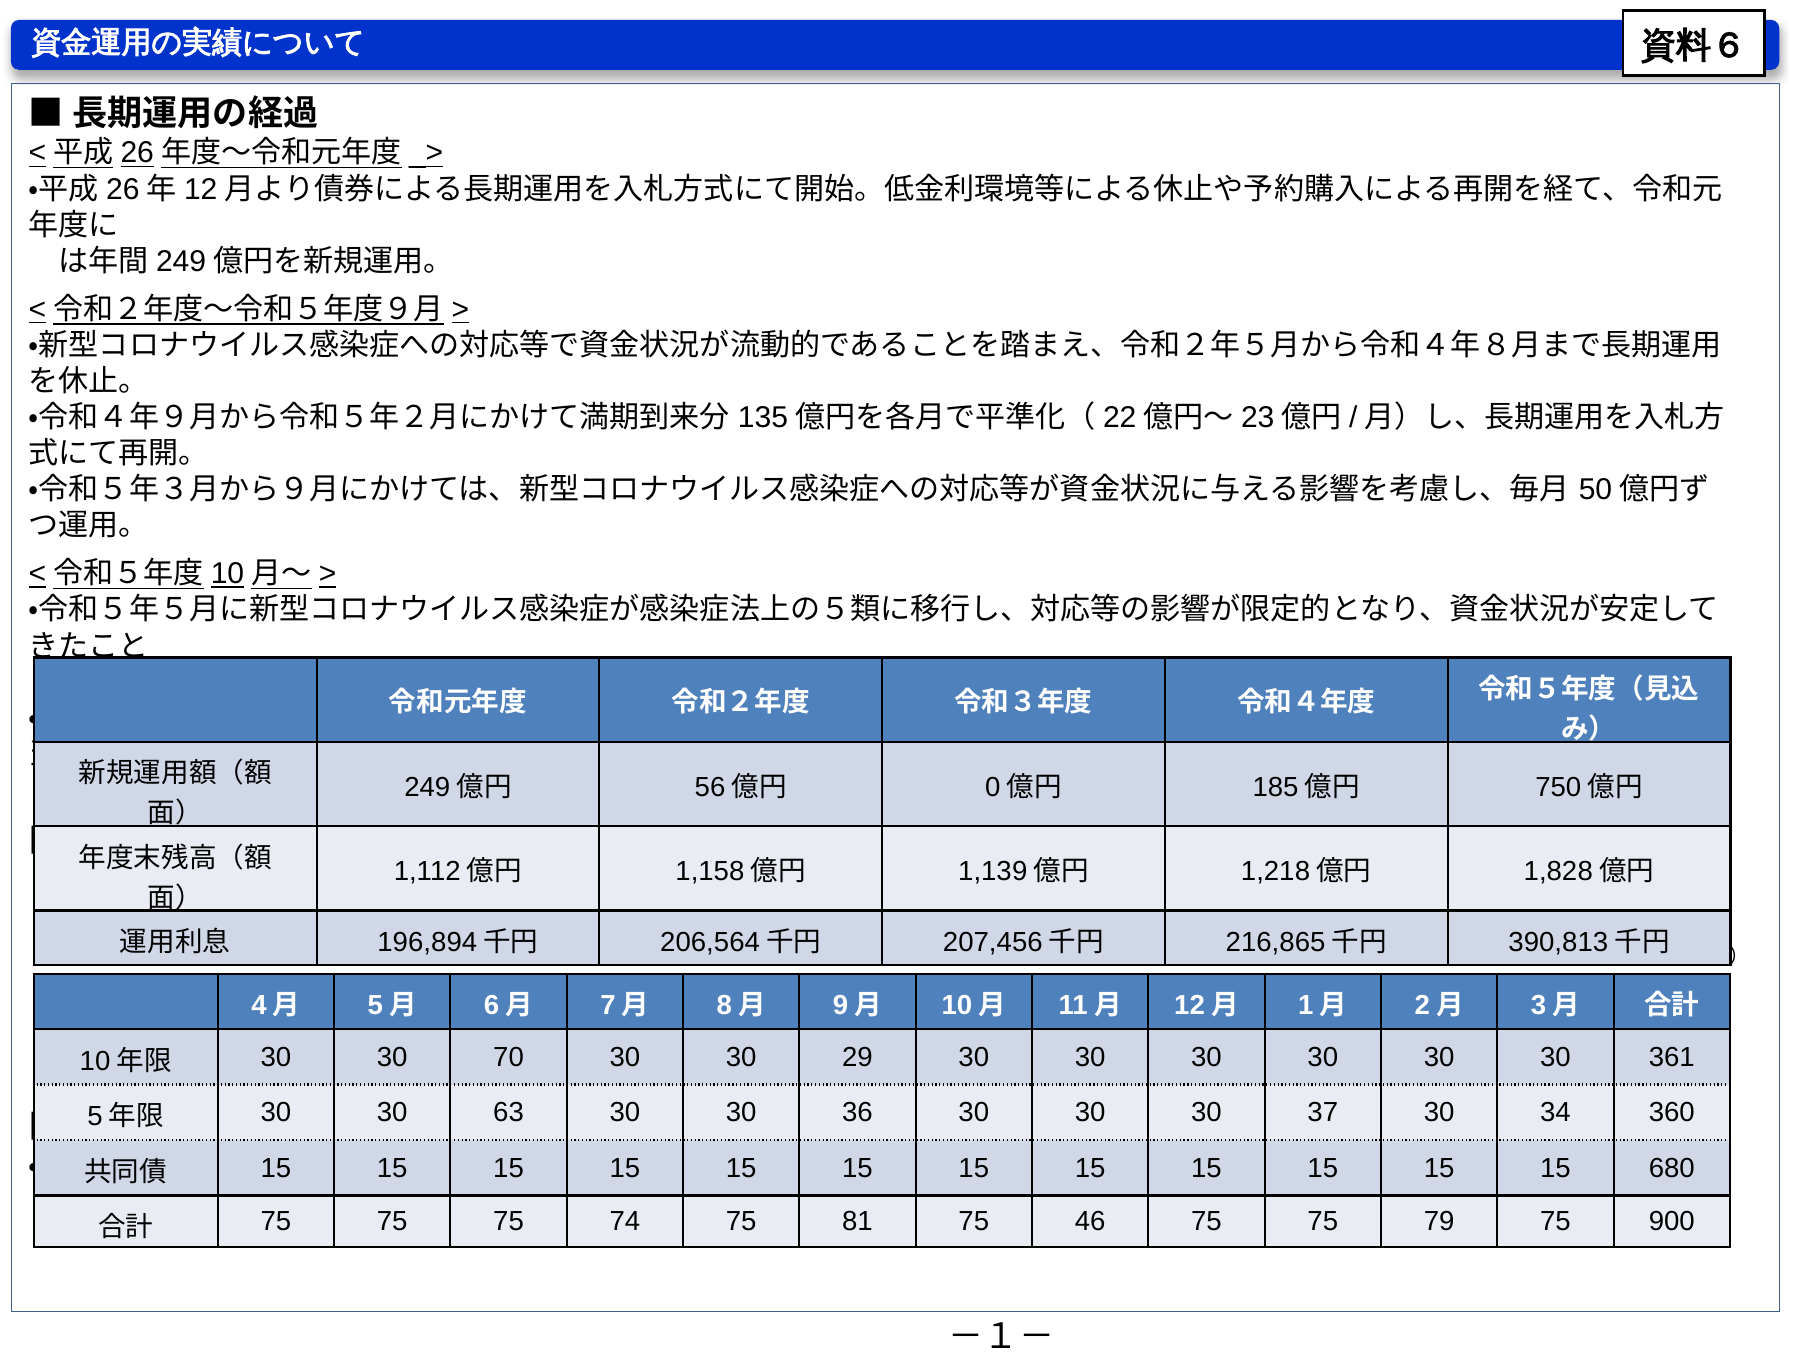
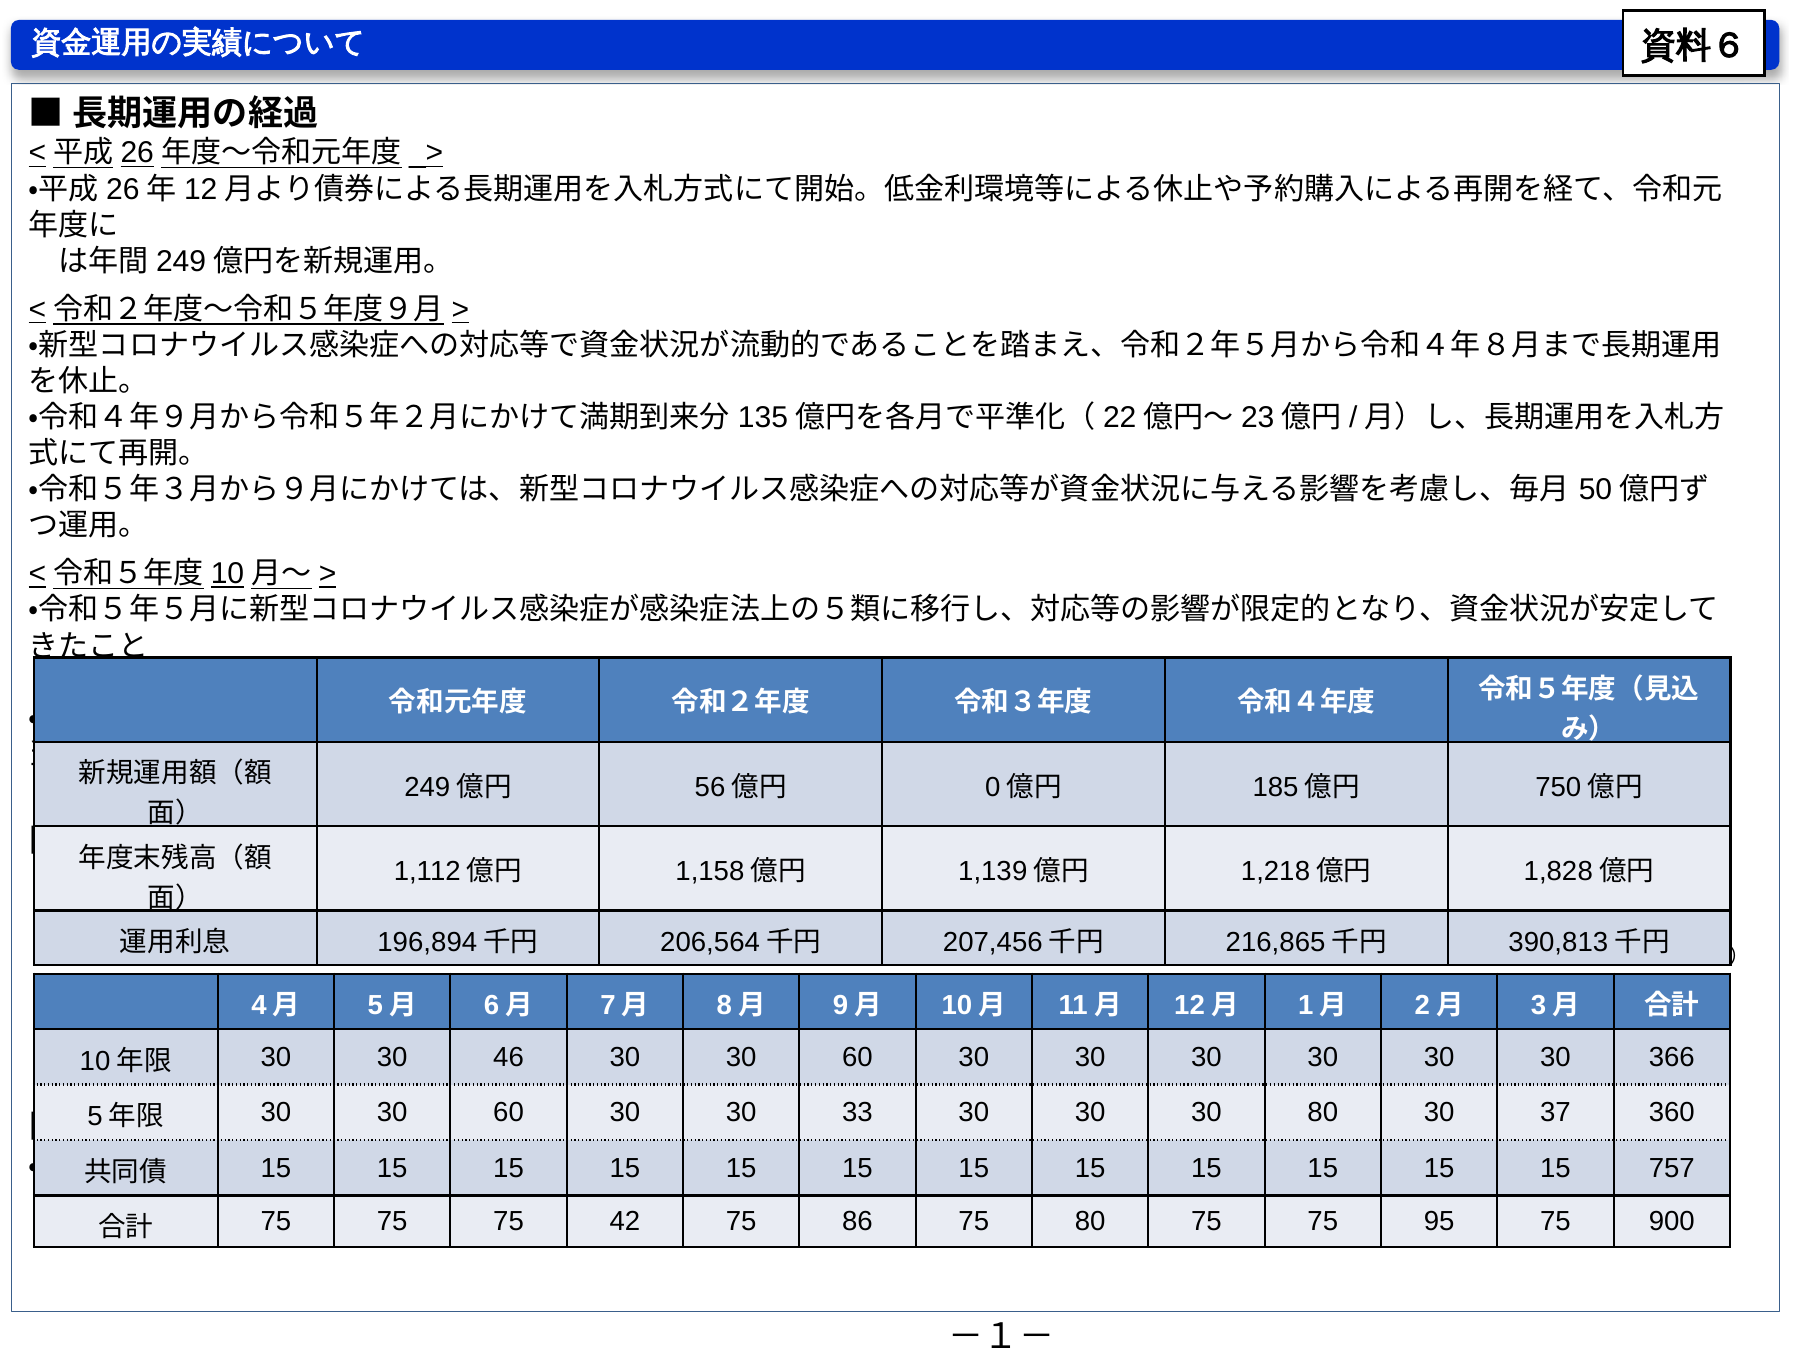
70: 70 -> 46
29 at (857, 1058): 29 -> 60
361: 361 -> 366
63 at (509, 1113): 63 -> 60
36: 36 -> 33
30 37: 37 -> 80
34: 34 -> 37
680: 680 -> 757
74: 74 -> 42
81: 81 -> 86
75 46: 46 -> 80
79: 79 -> 95
